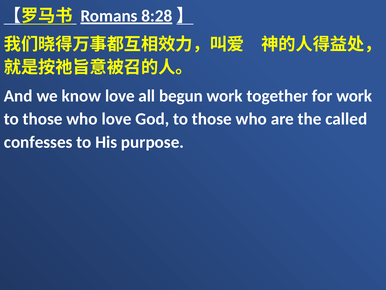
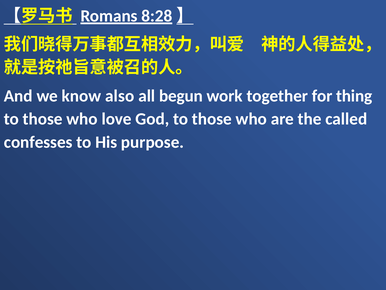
know love: love -> also
for work: work -> thing
